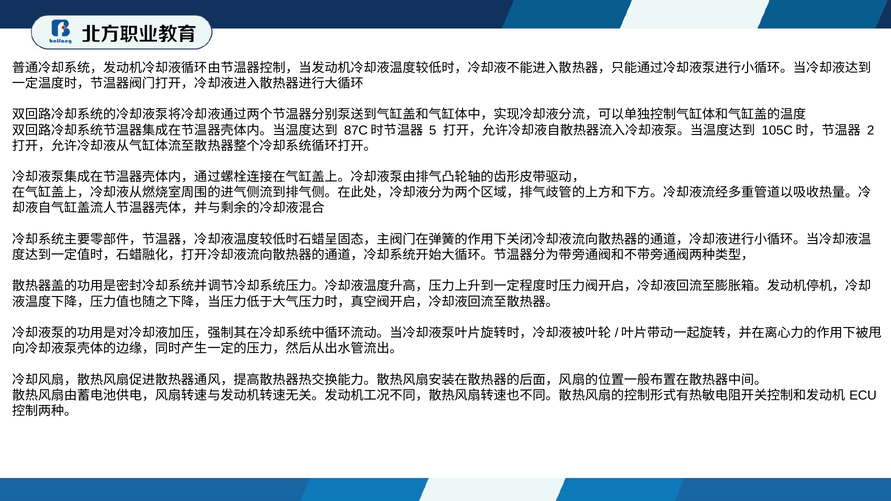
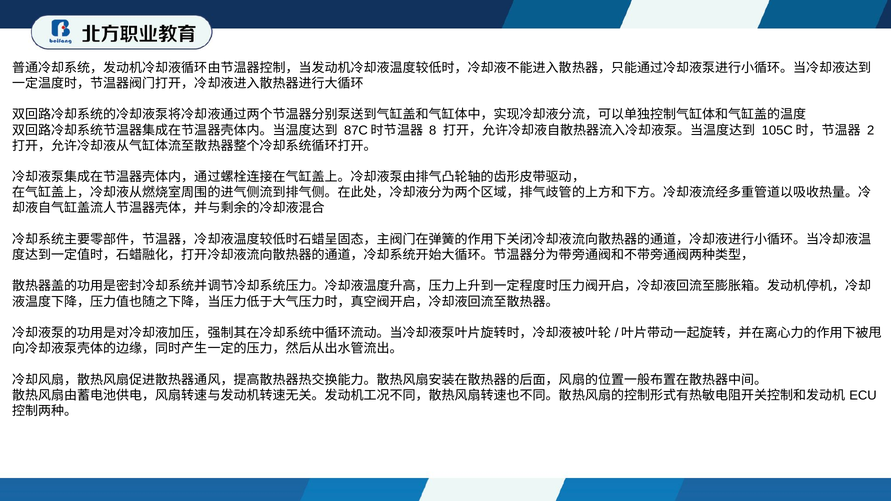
5: 5 -> 8
